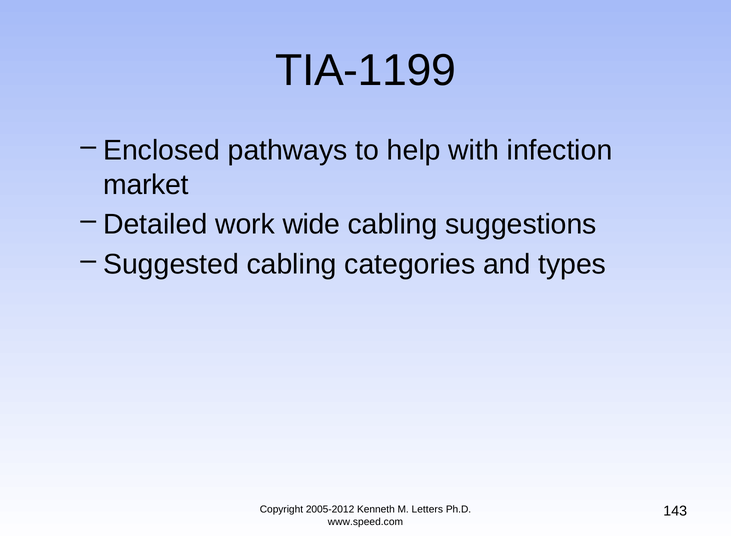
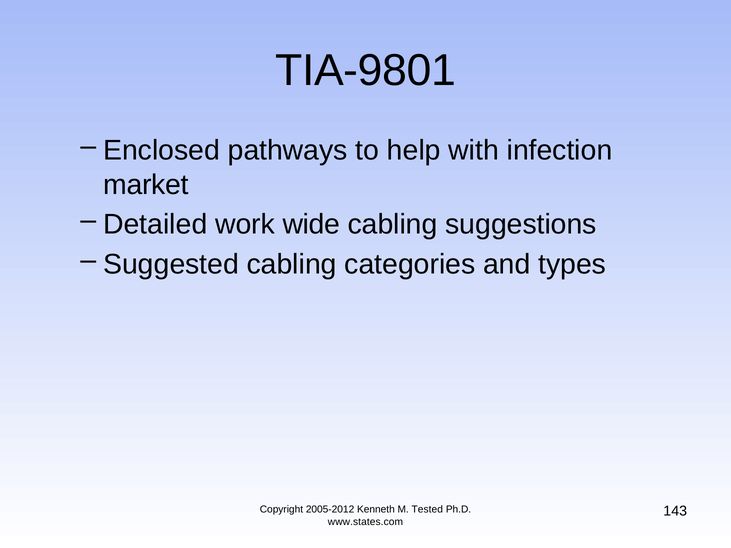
TIA-1199: TIA-1199 -> TIA-9801
Letters: Letters -> Tested
www.speed.com: www.speed.com -> www.states.com
